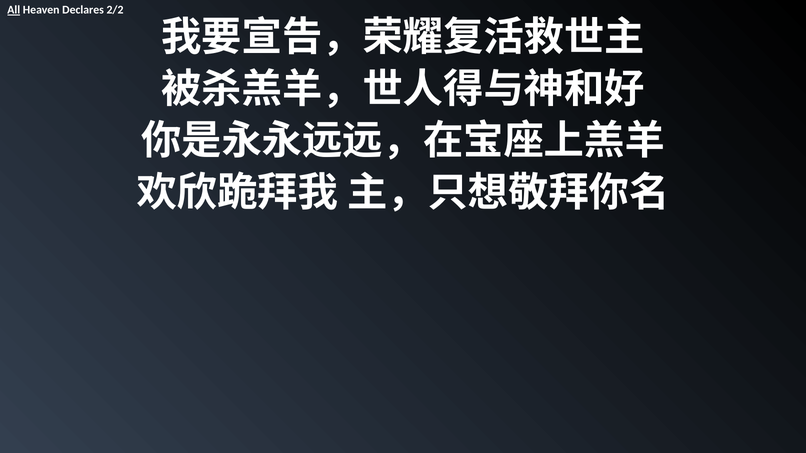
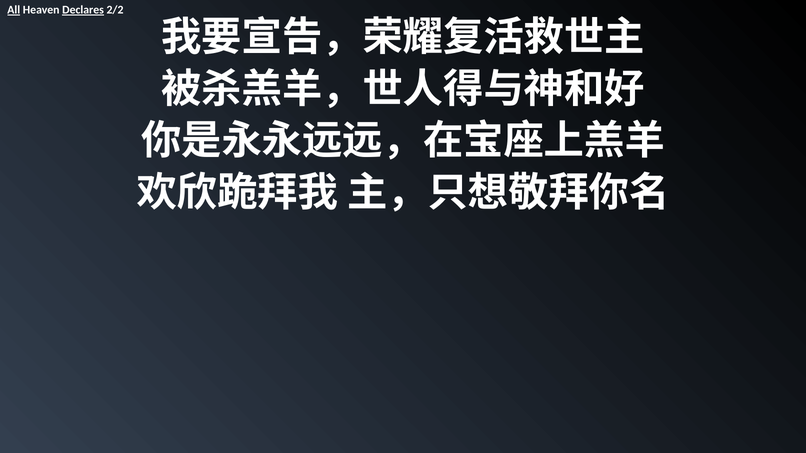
Declares underline: none -> present
